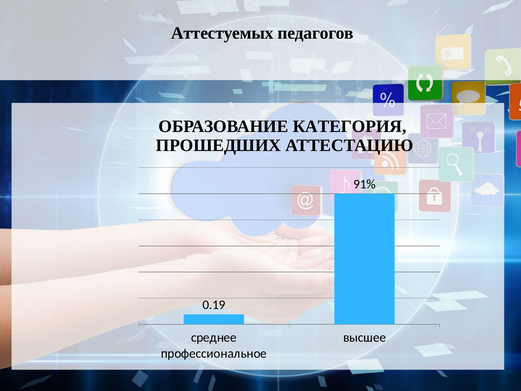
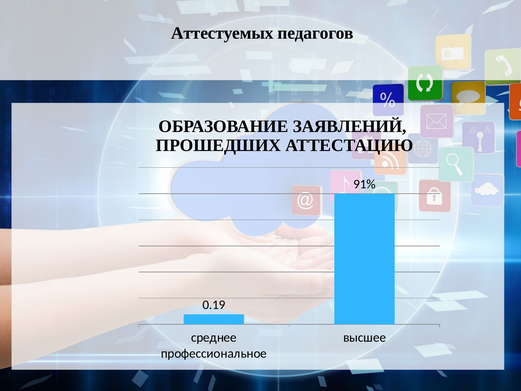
КАТЕГОРИЯ: КАТЕГОРИЯ -> ЗАЯВЛЕНИЙ
